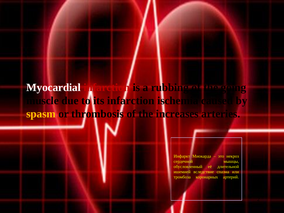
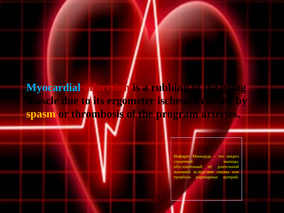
Myocardial colour: white -> light blue
its infarction: infarction -> ergometer
increases: increases -> program
